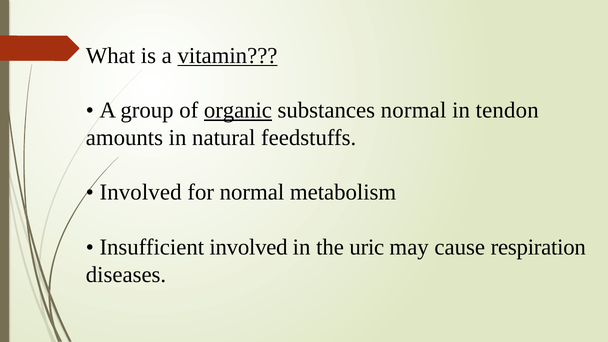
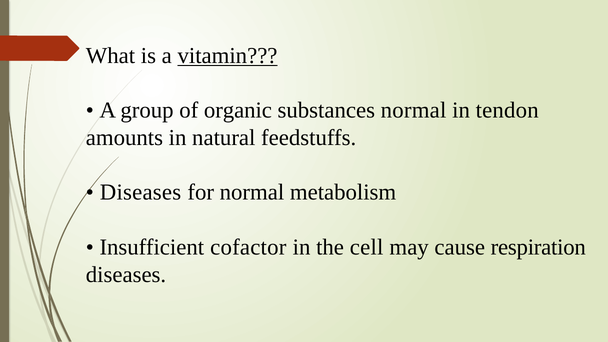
organic underline: present -> none
Involved at (141, 192): Involved -> Diseases
Insufficient involved: involved -> cofactor
uric: uric -> cell
